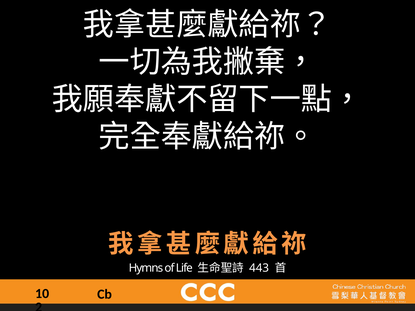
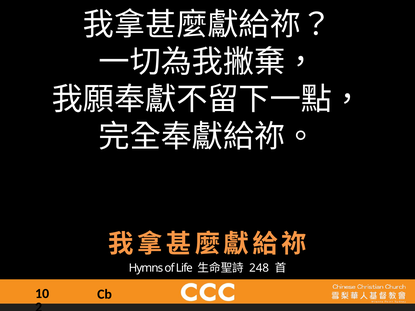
443: 443 -> 248
